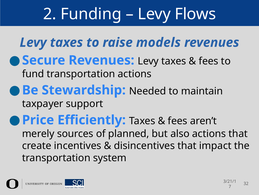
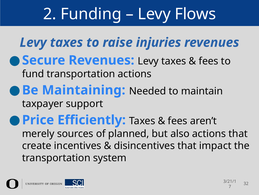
models: models -> injuries
Stewardship: Stewardship -> Maintaining
